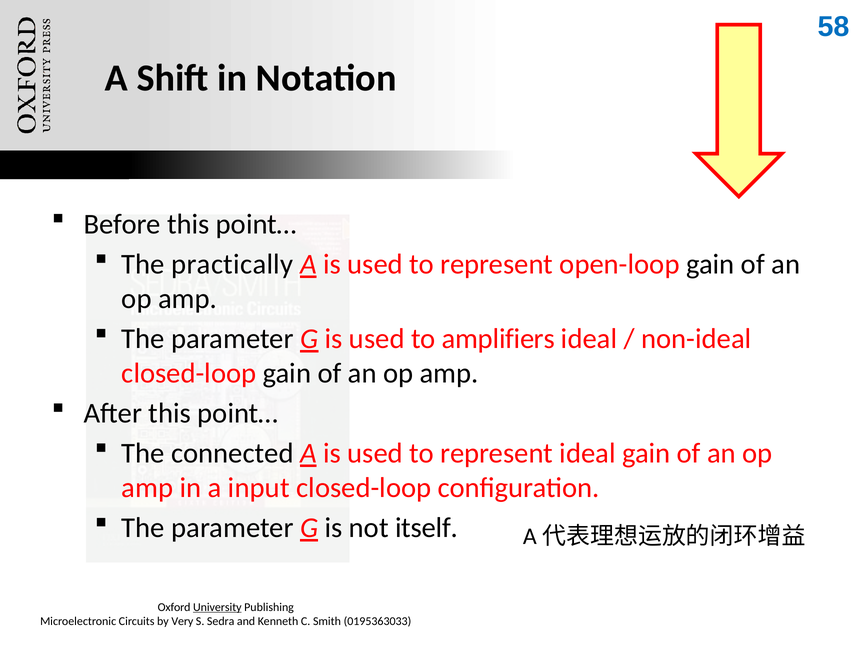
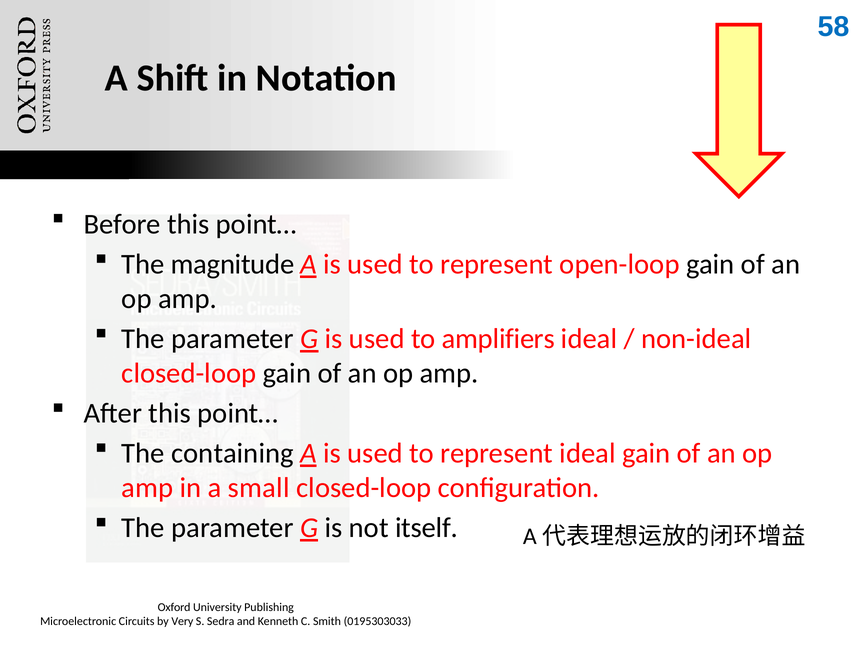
practically: practically -> magnitude
connected: connected -> containing
input: input -> small
University underline: present -> none
0195363033: 0195363033 -> 0195303033
